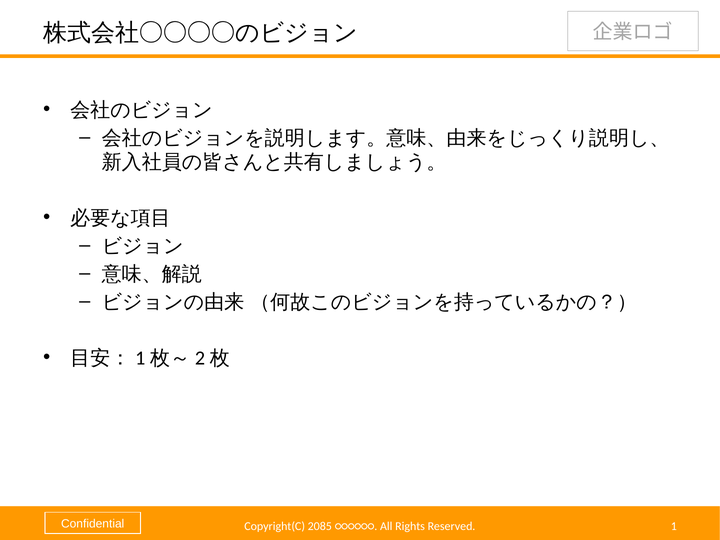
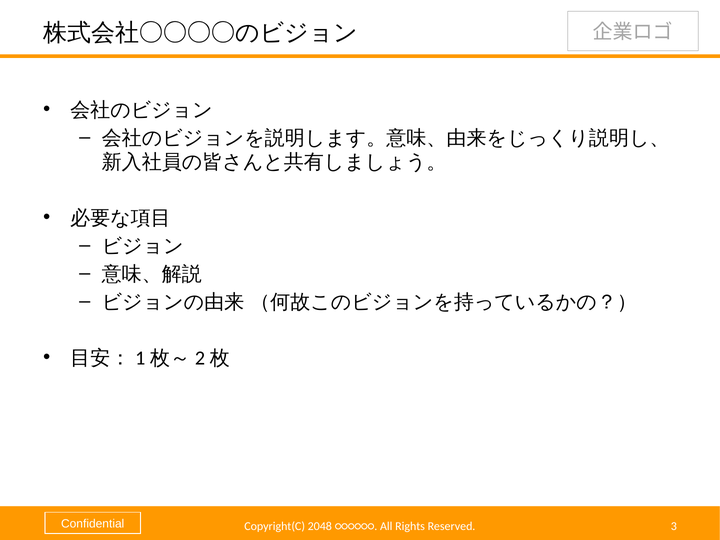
2085: 2085 -> 2048
1: 1 -> 3
